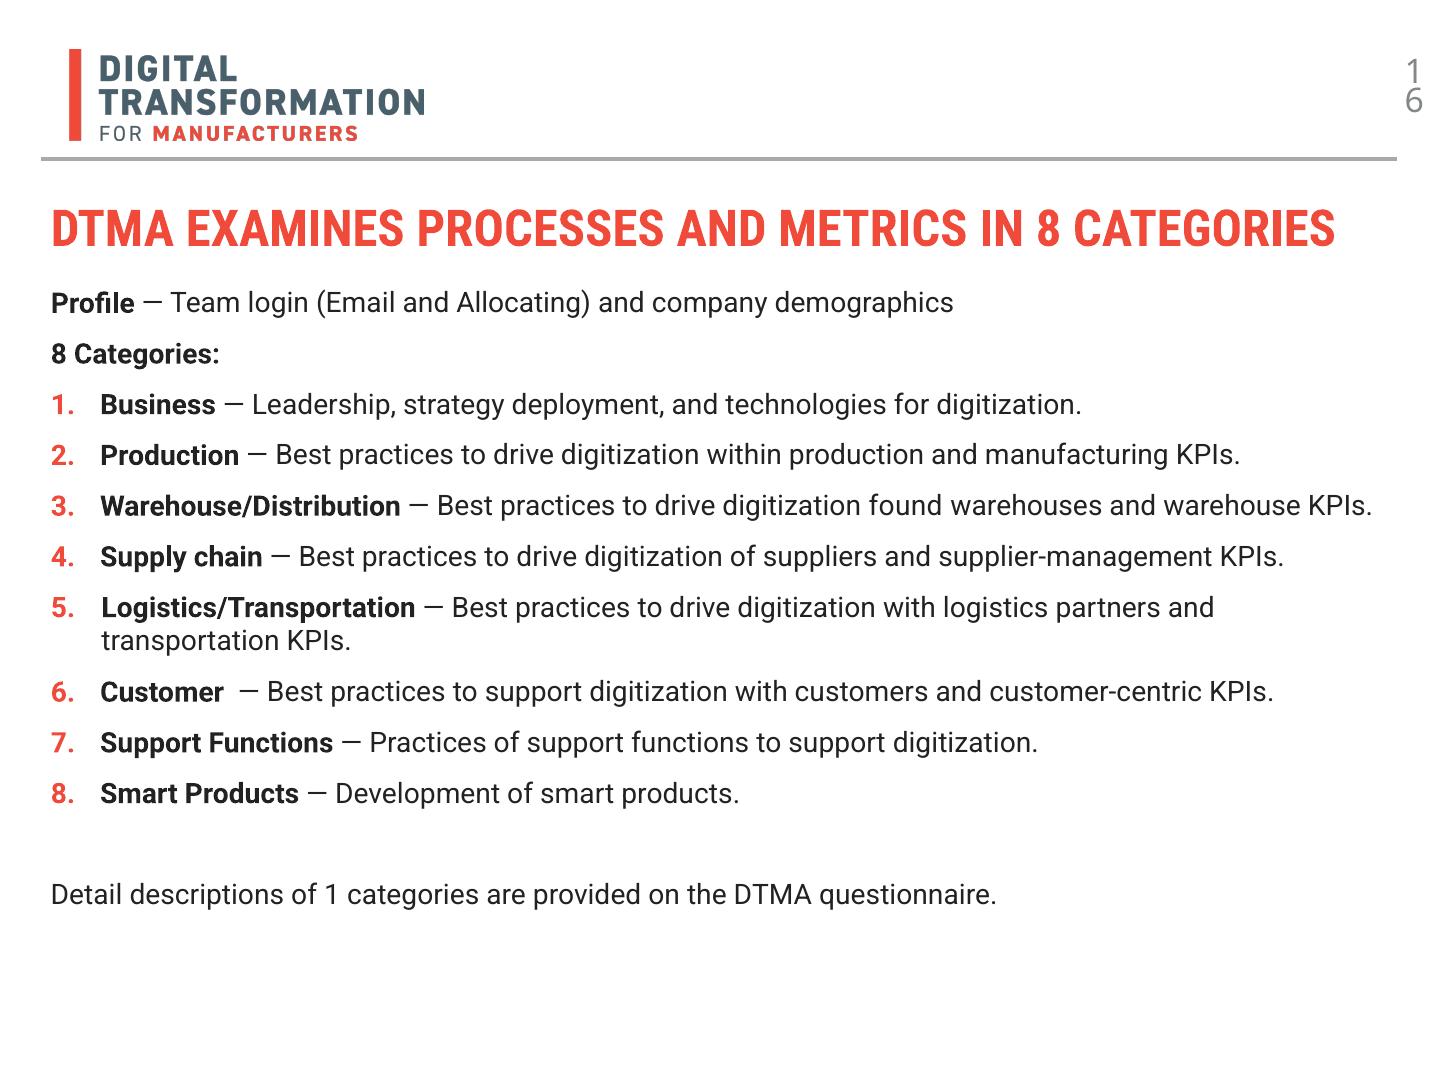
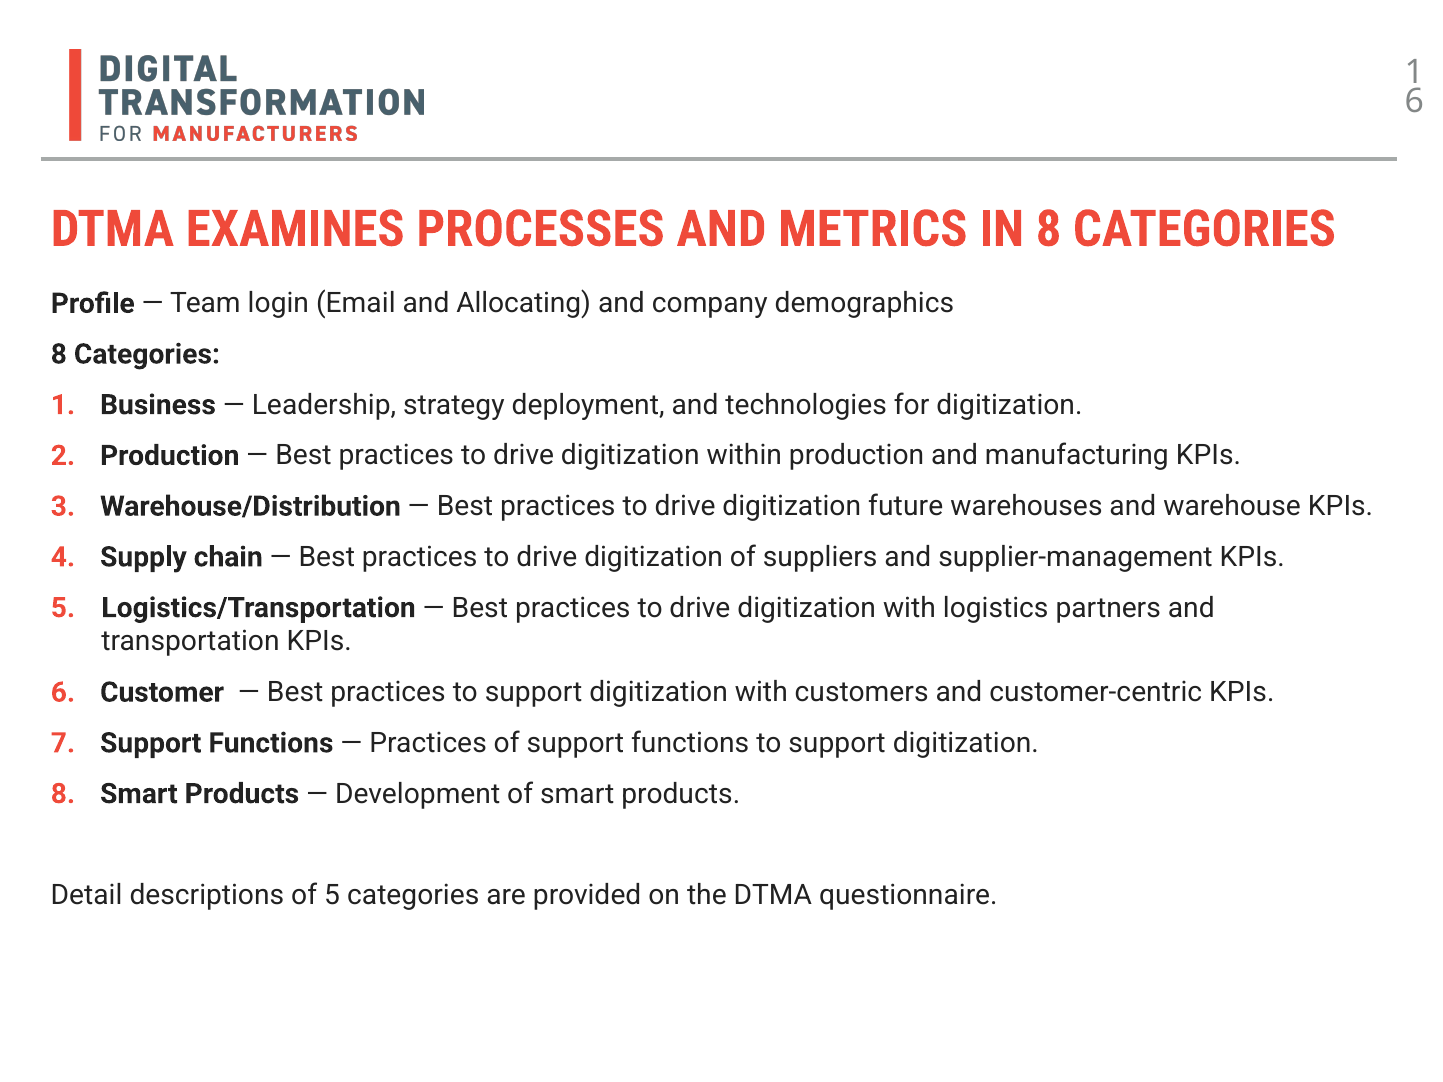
found: found -> future
of 1: 1 -> 5
